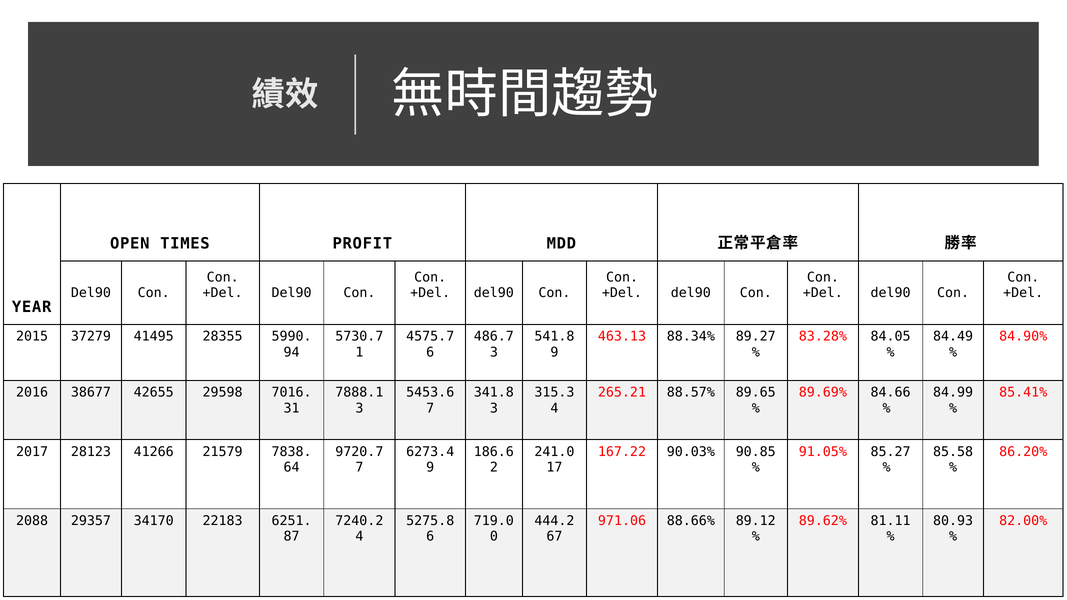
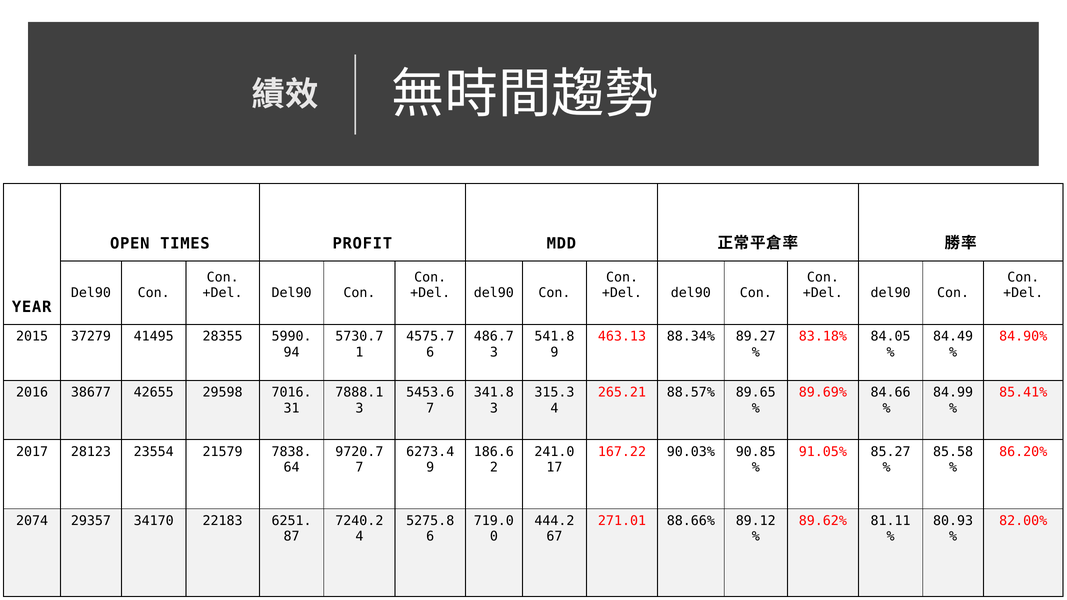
83.28%: 83.28% -> 83.18%
41266: 41266 -> 23554
2088: 2088 -> 2074
971.06: 971.06 -> 271.01
